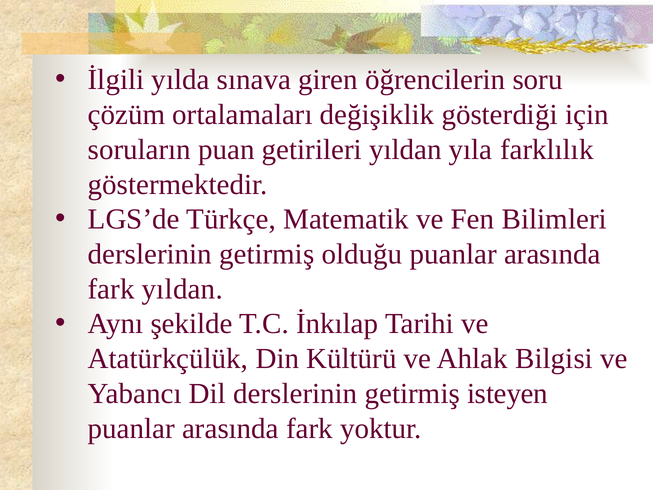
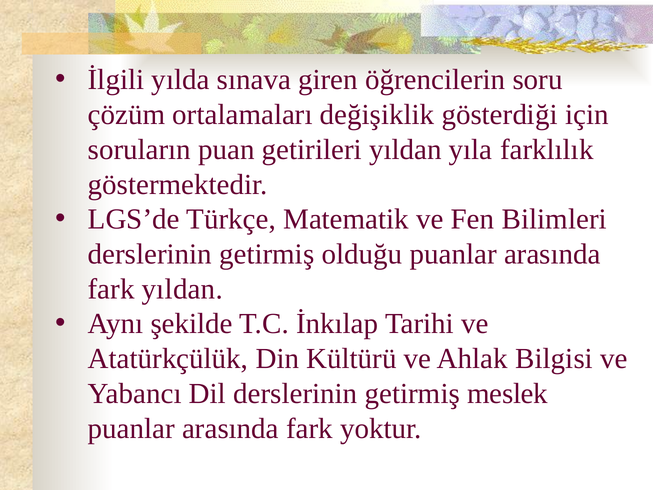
isteyen: isteyen -> meslek
